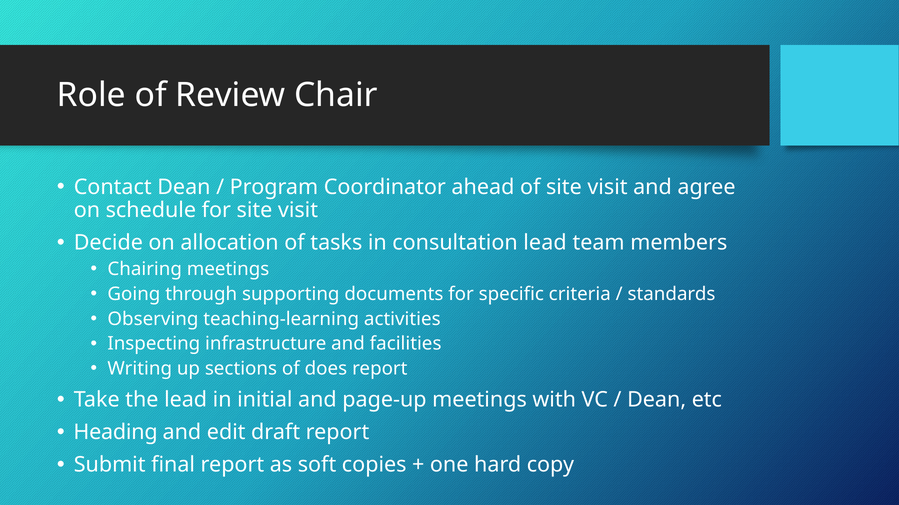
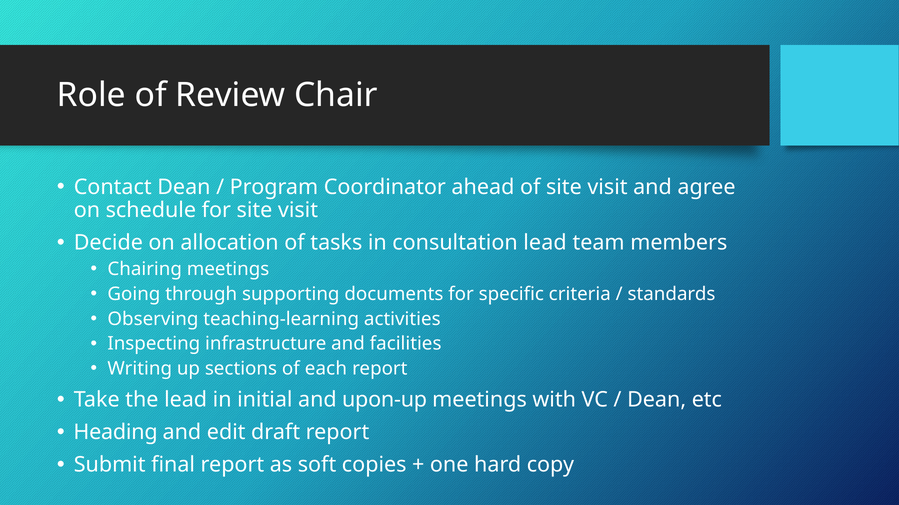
does: does -> each
page-up: page-up -> upon-up
